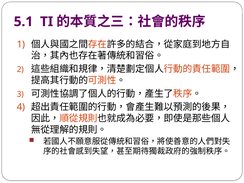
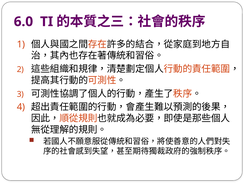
5.1: 5.1 -> 6.0
